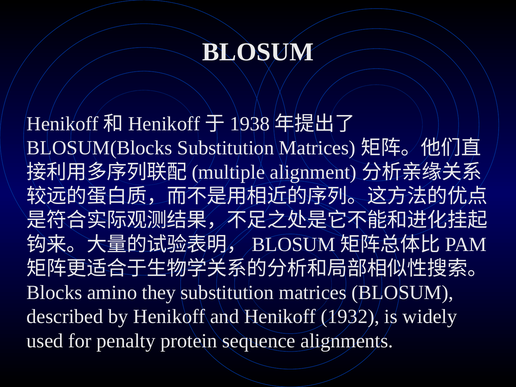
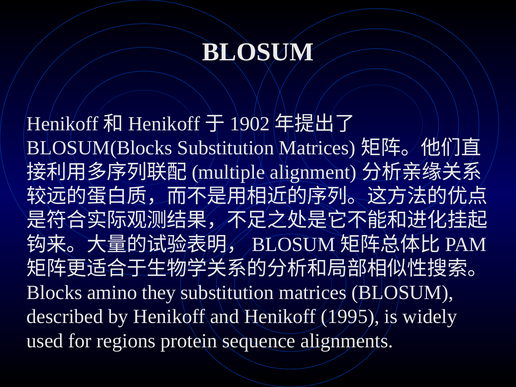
1938: 1938 -> 1902
1932: 1932 -> 1995
penalty: penalty -> regions
